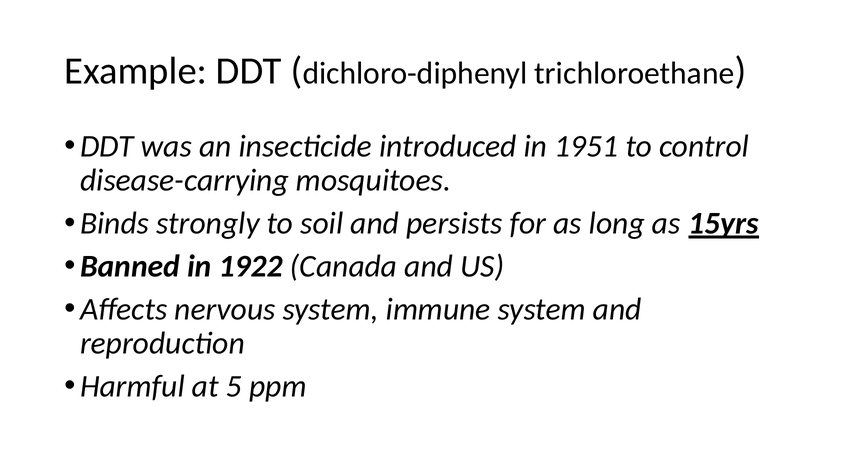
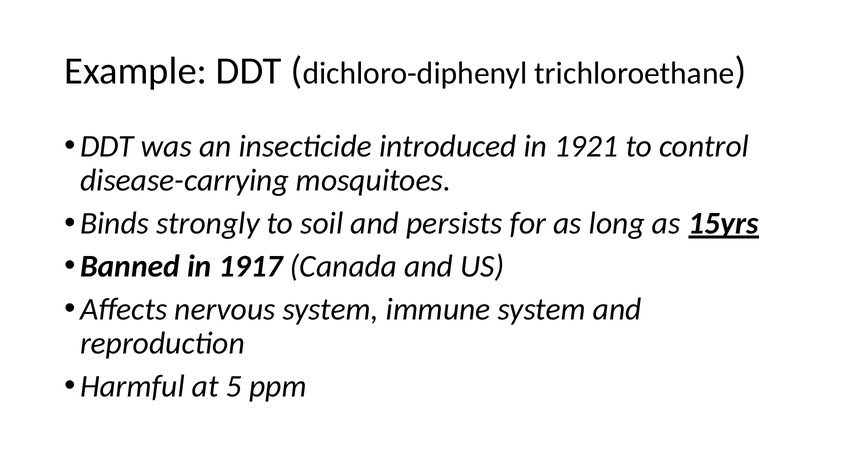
1951: 1951 -> 1921
1922: 1922 -> 1917
